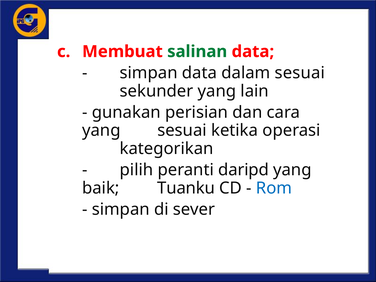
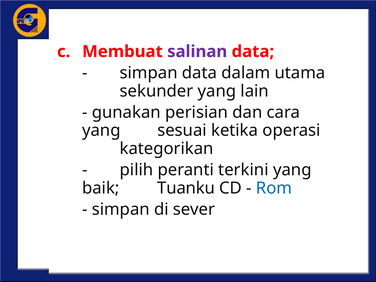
salinan colour: green -> purple
dalam sesuai: sesuai -> utama
daripd: daripd -> terkini
